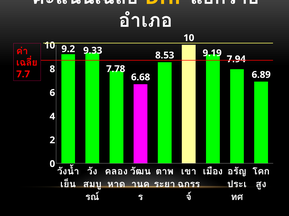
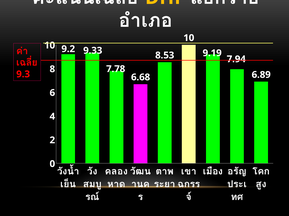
7.7: 7.7 -> 9.3
